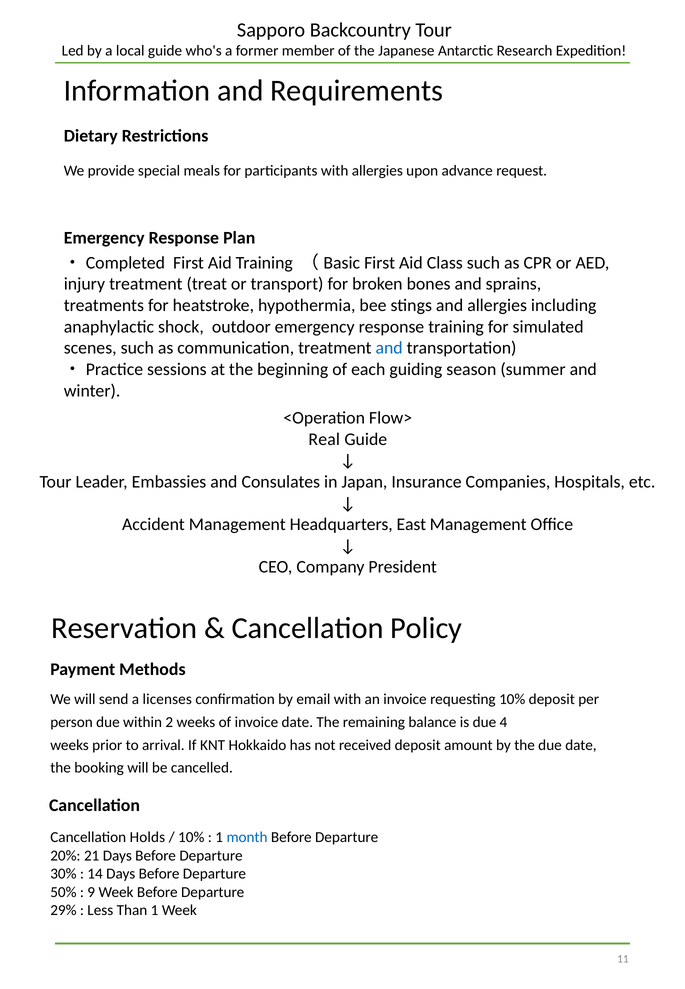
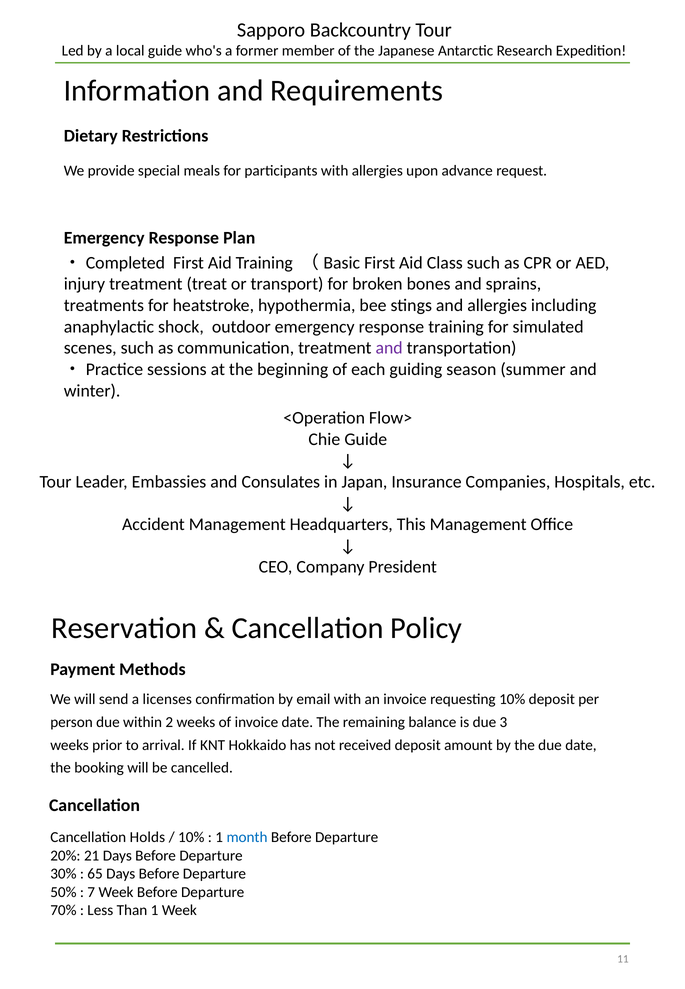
and at (389, 348) colour: blue -> purple
Real: Real -> Chie
East: East -> This
4: 4 -> 3
14: 14 -> 65
9: 9 -> 7
29%: 29% -> 70%
